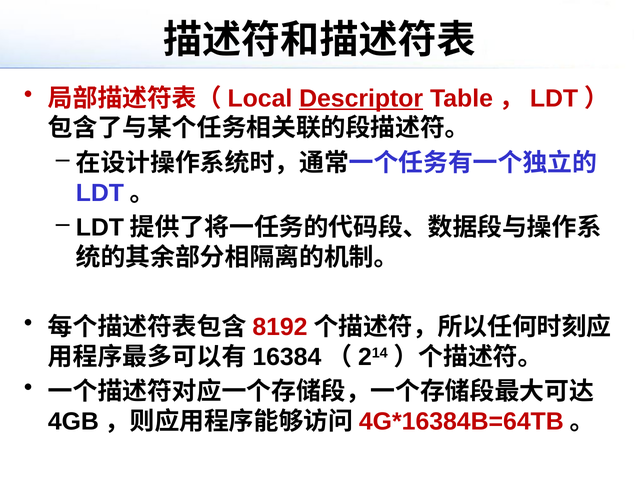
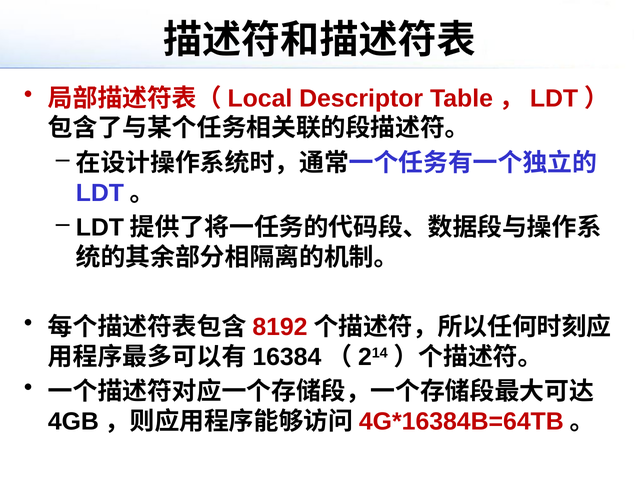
Descriptor underline: present -> none
